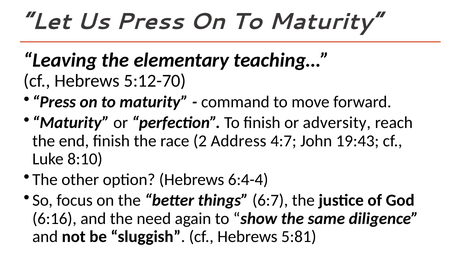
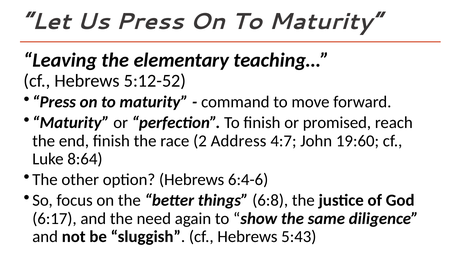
5:12-70: 5:12-70 -> 5:12-52
adversity: adversity -> promised
19:43: 19:43 -> 19:60
8:10: 8:10 -> 8:64
6:4-4: 6:4-4 -> 6:4-6
6:7: 6:7 -> 6:8
6:16: 6:16 -> 6:17
5:81: 5:81 -> 5:43
